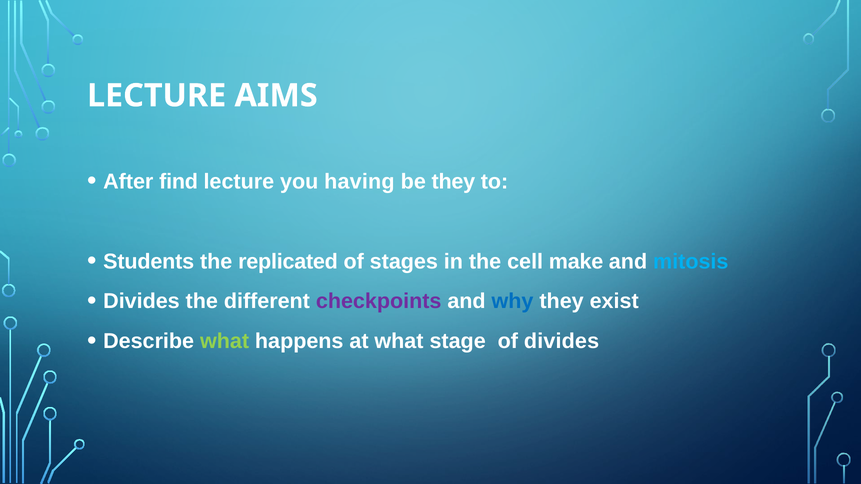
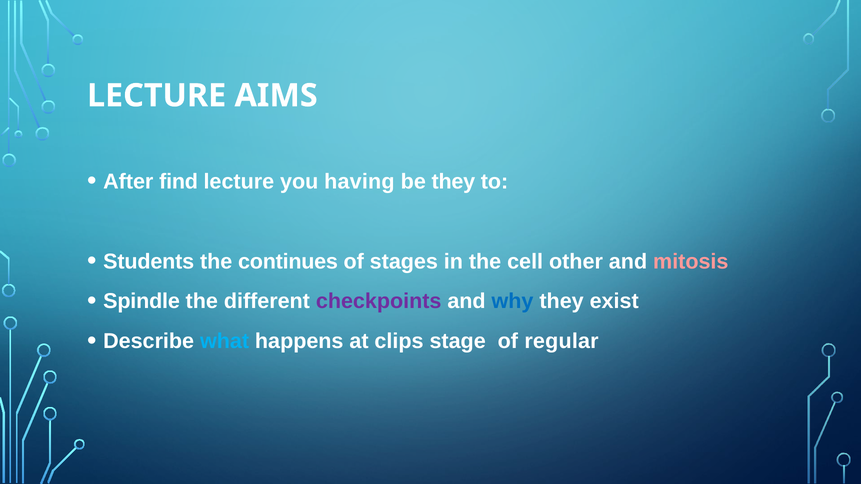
replicated: replicated -> continues
make: make -> other
mitosis colour: light blue -> pink
Divides at (141, 302): Divides -> Spindle
what at (225, 342) colour: light green -> light blue
at what: what -> clips
of divides: divides -> regular
